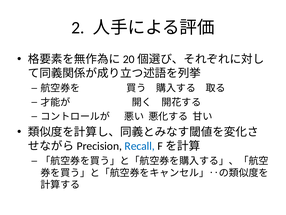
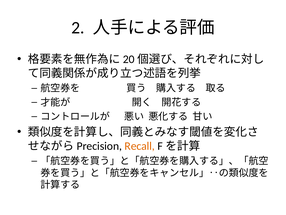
Recall colour: blue -> orange
